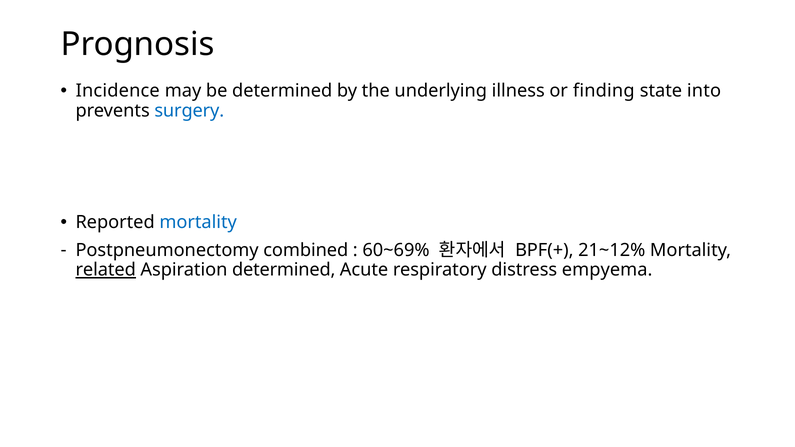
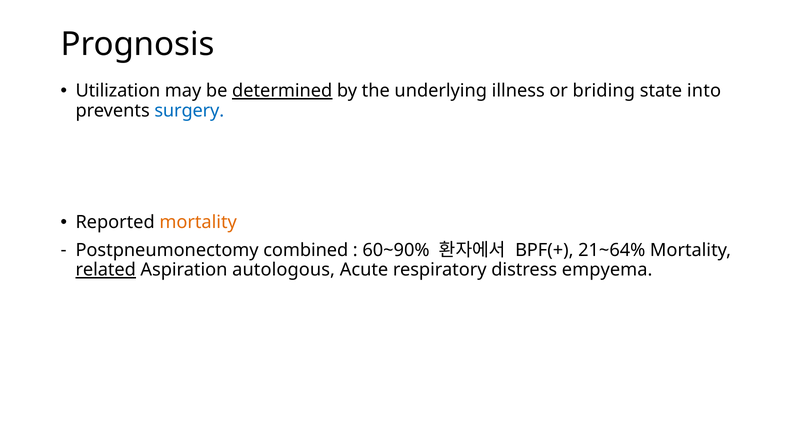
Incidence: Incidence -> Utilization
determined at (282, 91) underline: none -> present
finding: finding -> briding
mortality at (198, 222) colour: blue -> orange
60~69%: 60~69% -> 60~90%
21~12%: 21~12% -> 21~64%
Aspiration determined: determined -> autologous
